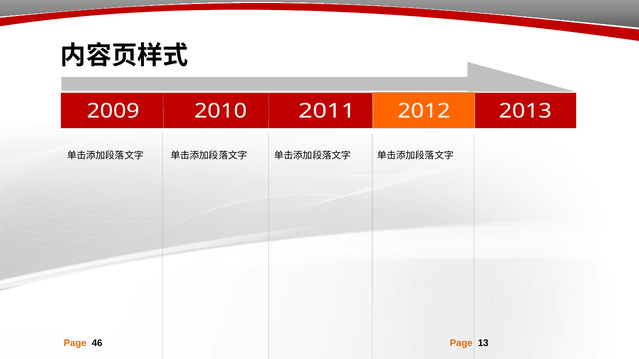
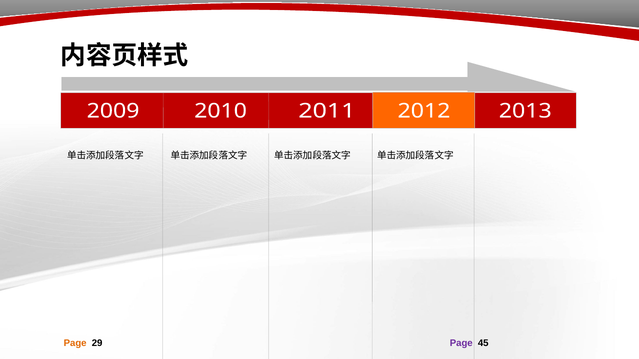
46: 46 -> 29
Page at (461, 343) colour: orange -> purple
13: 13 -> 45
